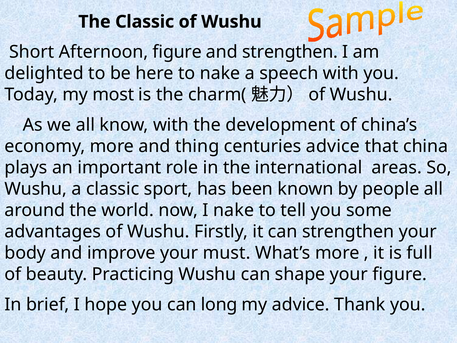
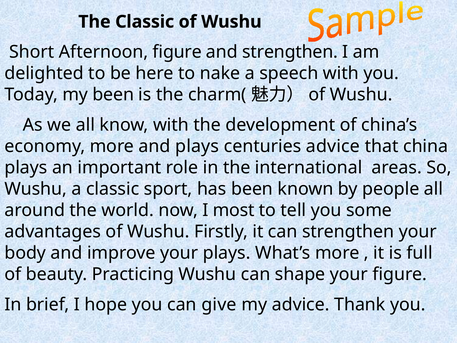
my most: most -> been
and thing: thing -> plays
I nake: nake -> most
your must: must -> plays
long: long -> give
